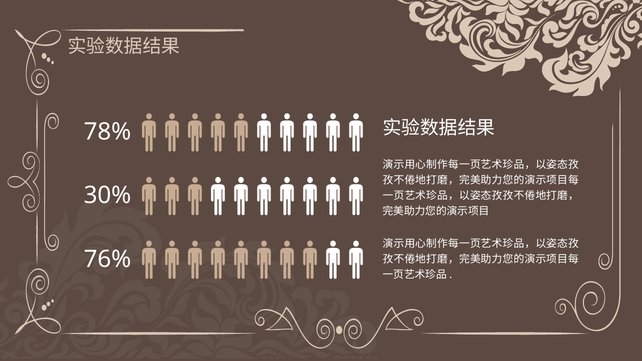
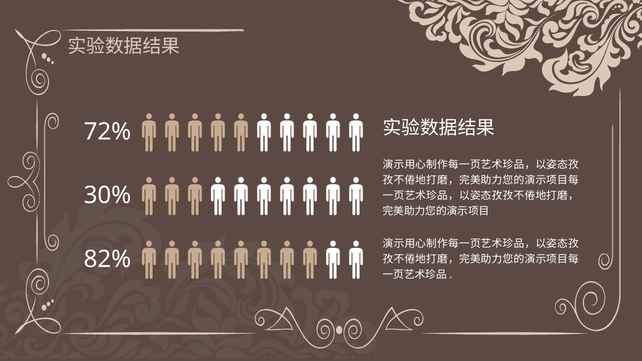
78%: 78% -> 72%
76%: 76% -> 82%
